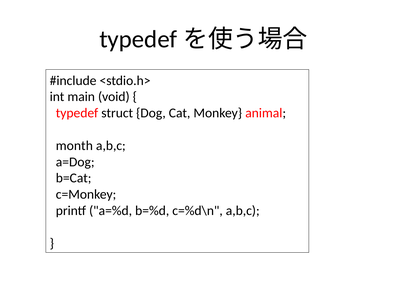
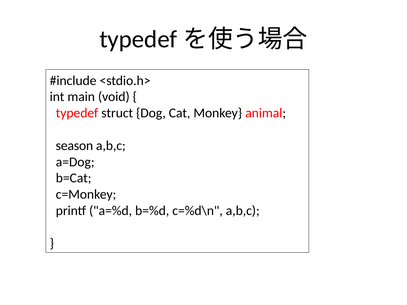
month: month -> season
